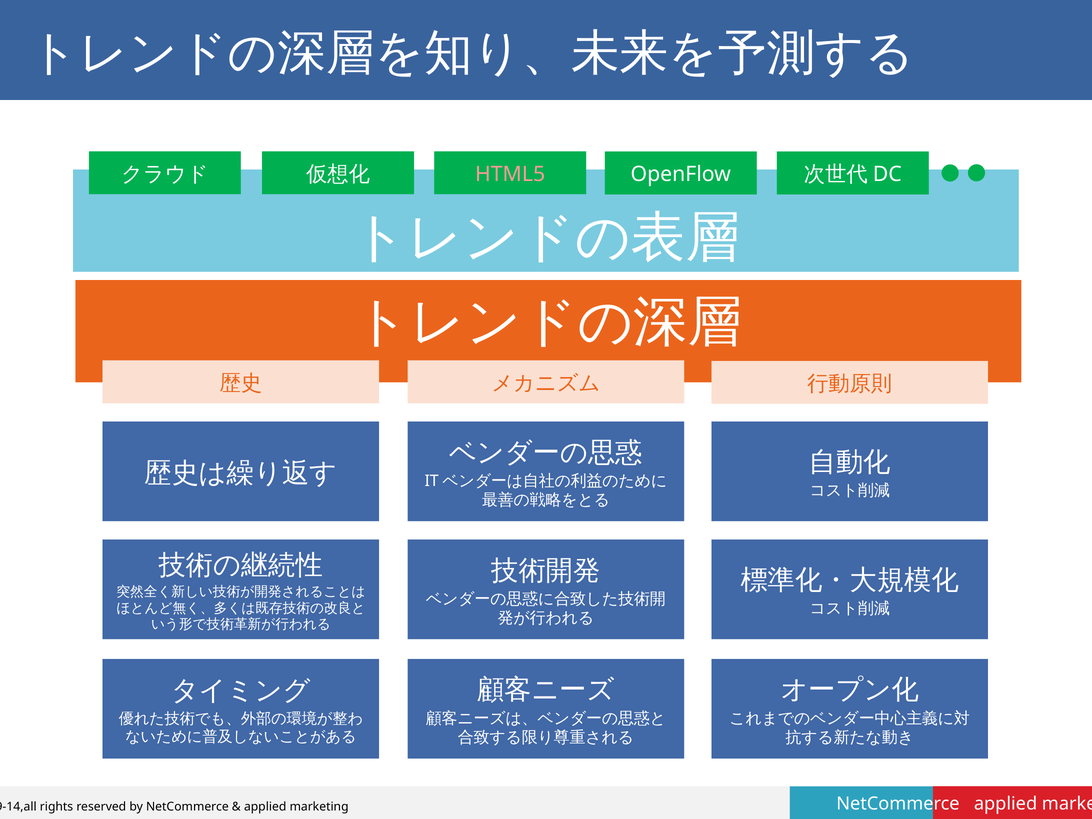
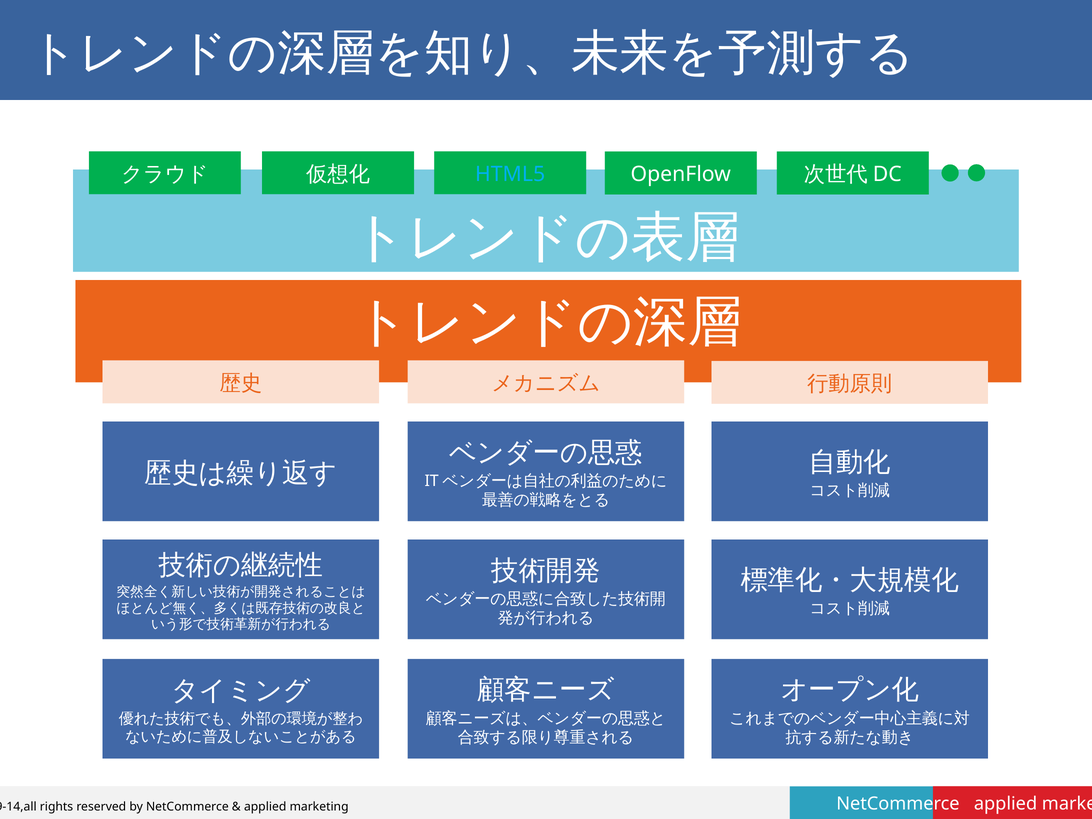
HTML5 colour: pink -> light blue
